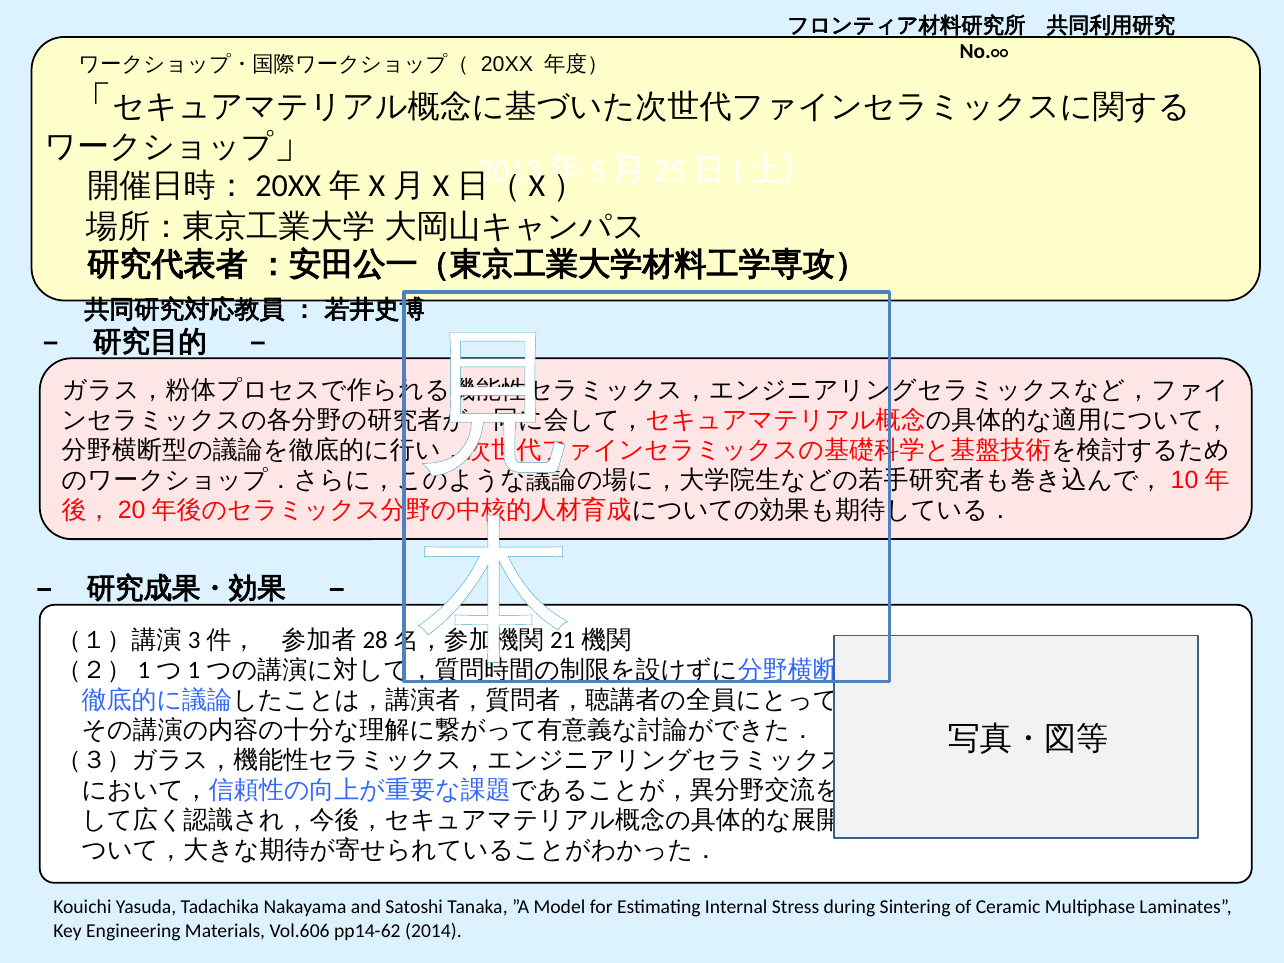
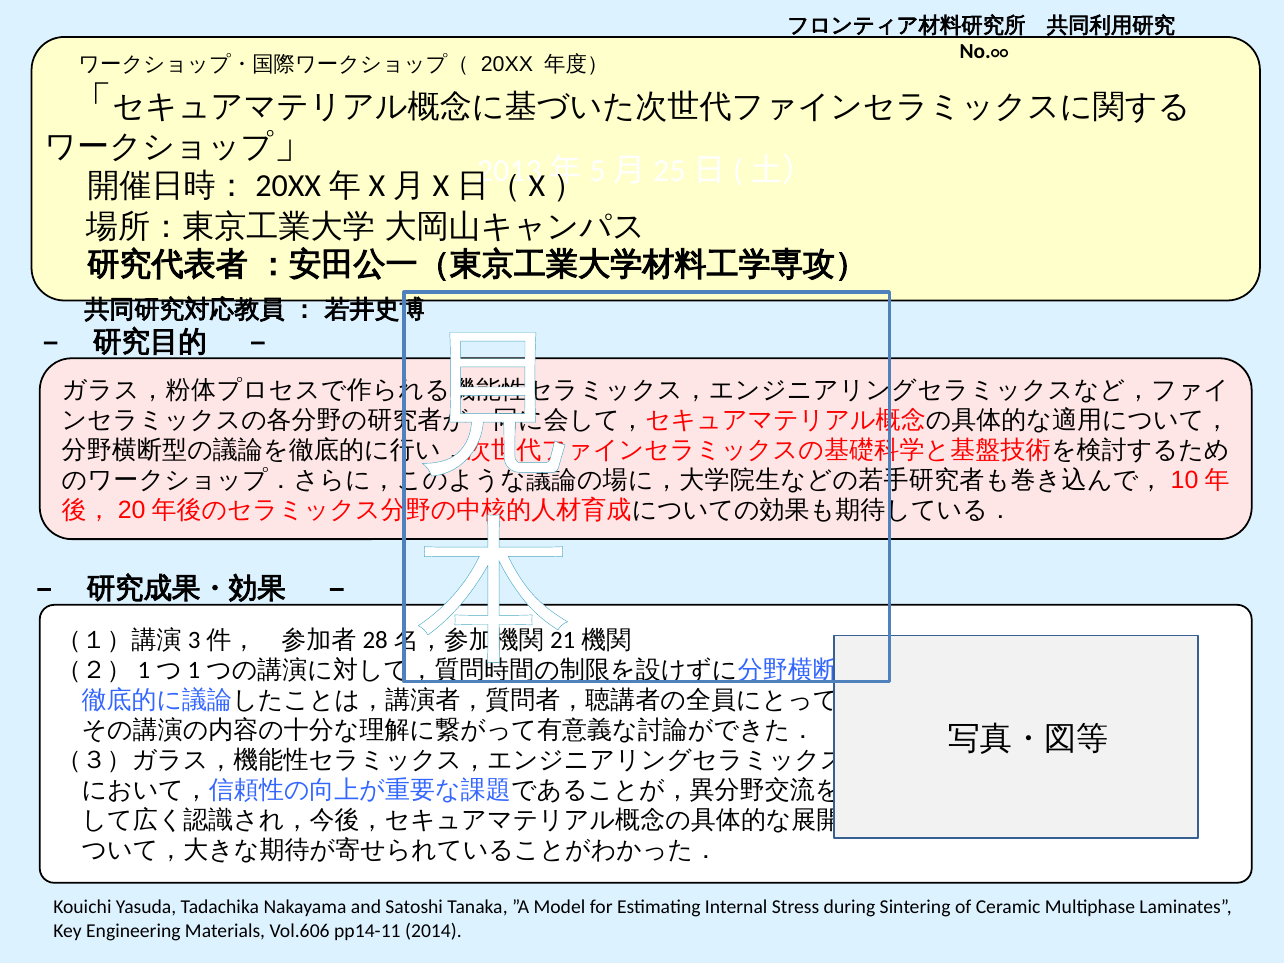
pp14-62: pp14-62 -> pp14-11
